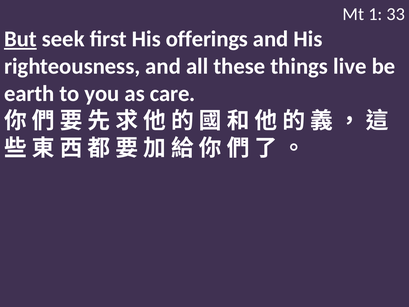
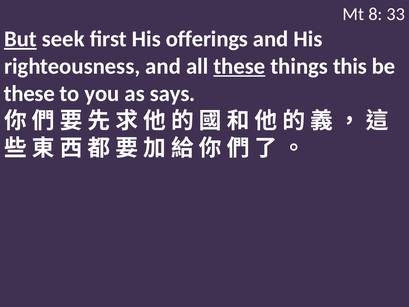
1: 1 -> 8
these at (239, 66) underline: none -> present
live: live -> this
earth at (29, 94): earth -> these
care: care -> says
